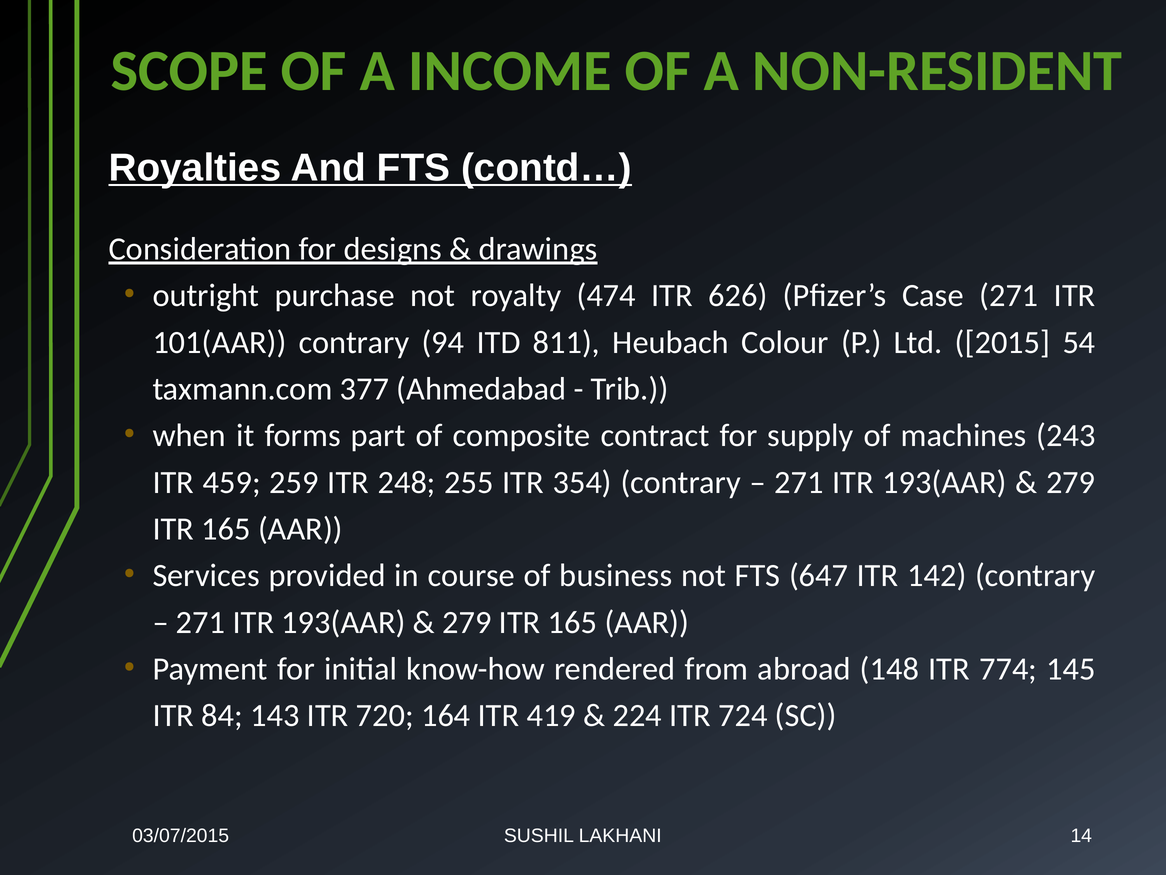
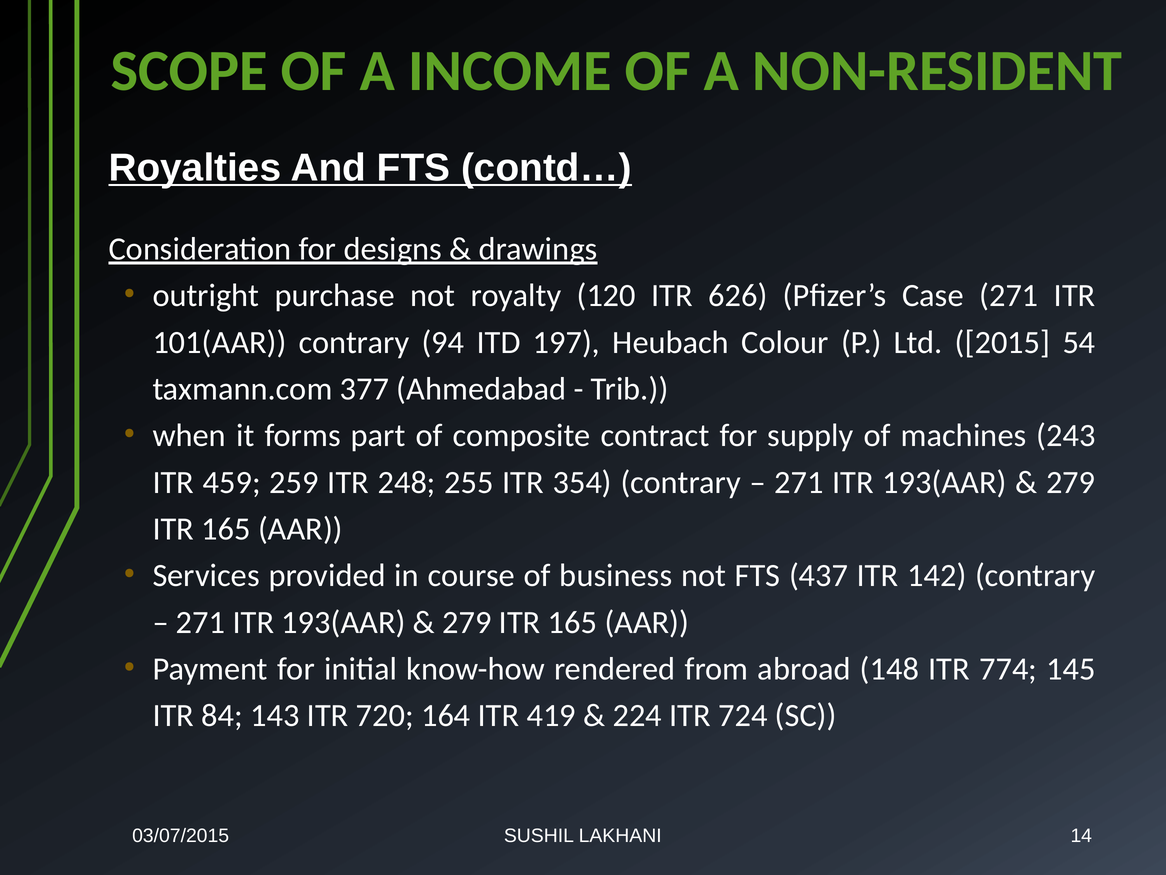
474: 474 -> 120
811: 811 -> 197
647: 647 -> 437
